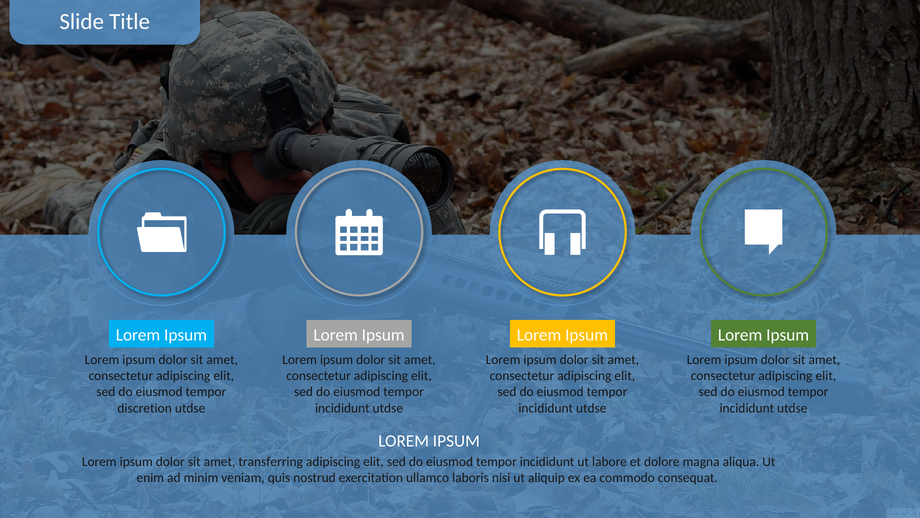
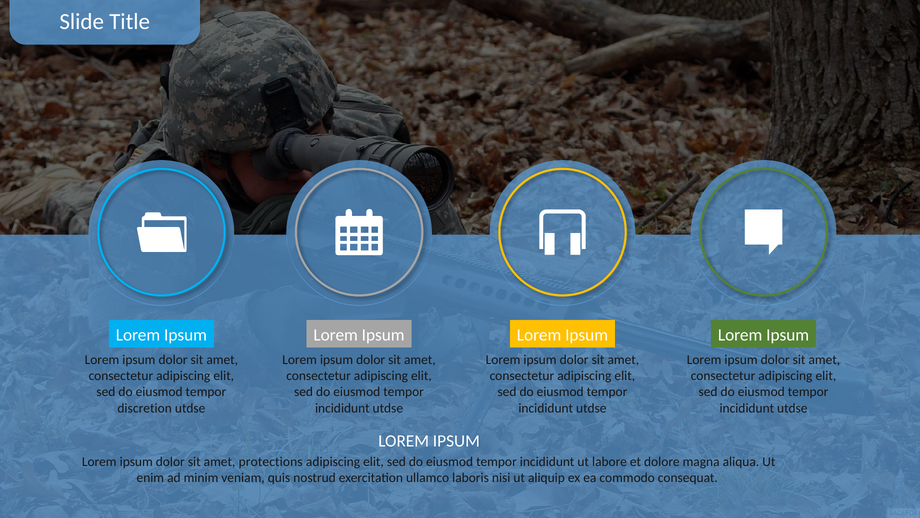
transferring: transferring -> protections
